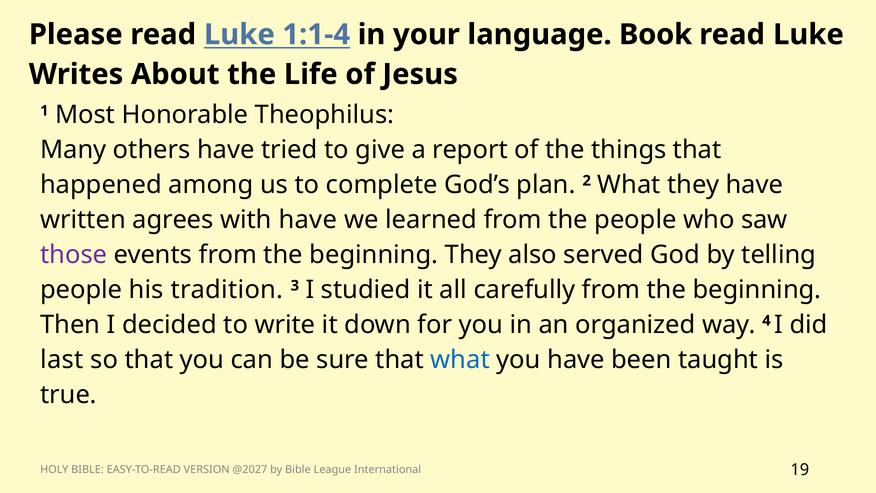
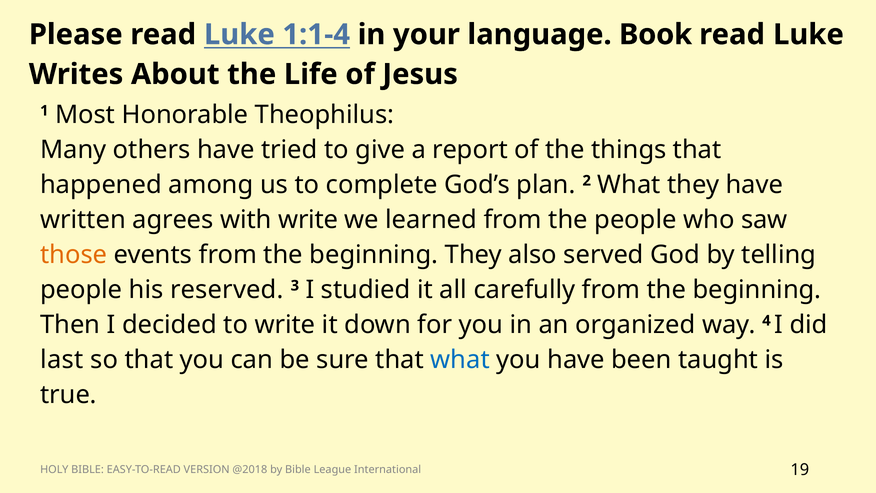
with have: have -> write
those colour: purple -> orange
tradition: tradition -> reserved
@2027: @2027 -> @2018
